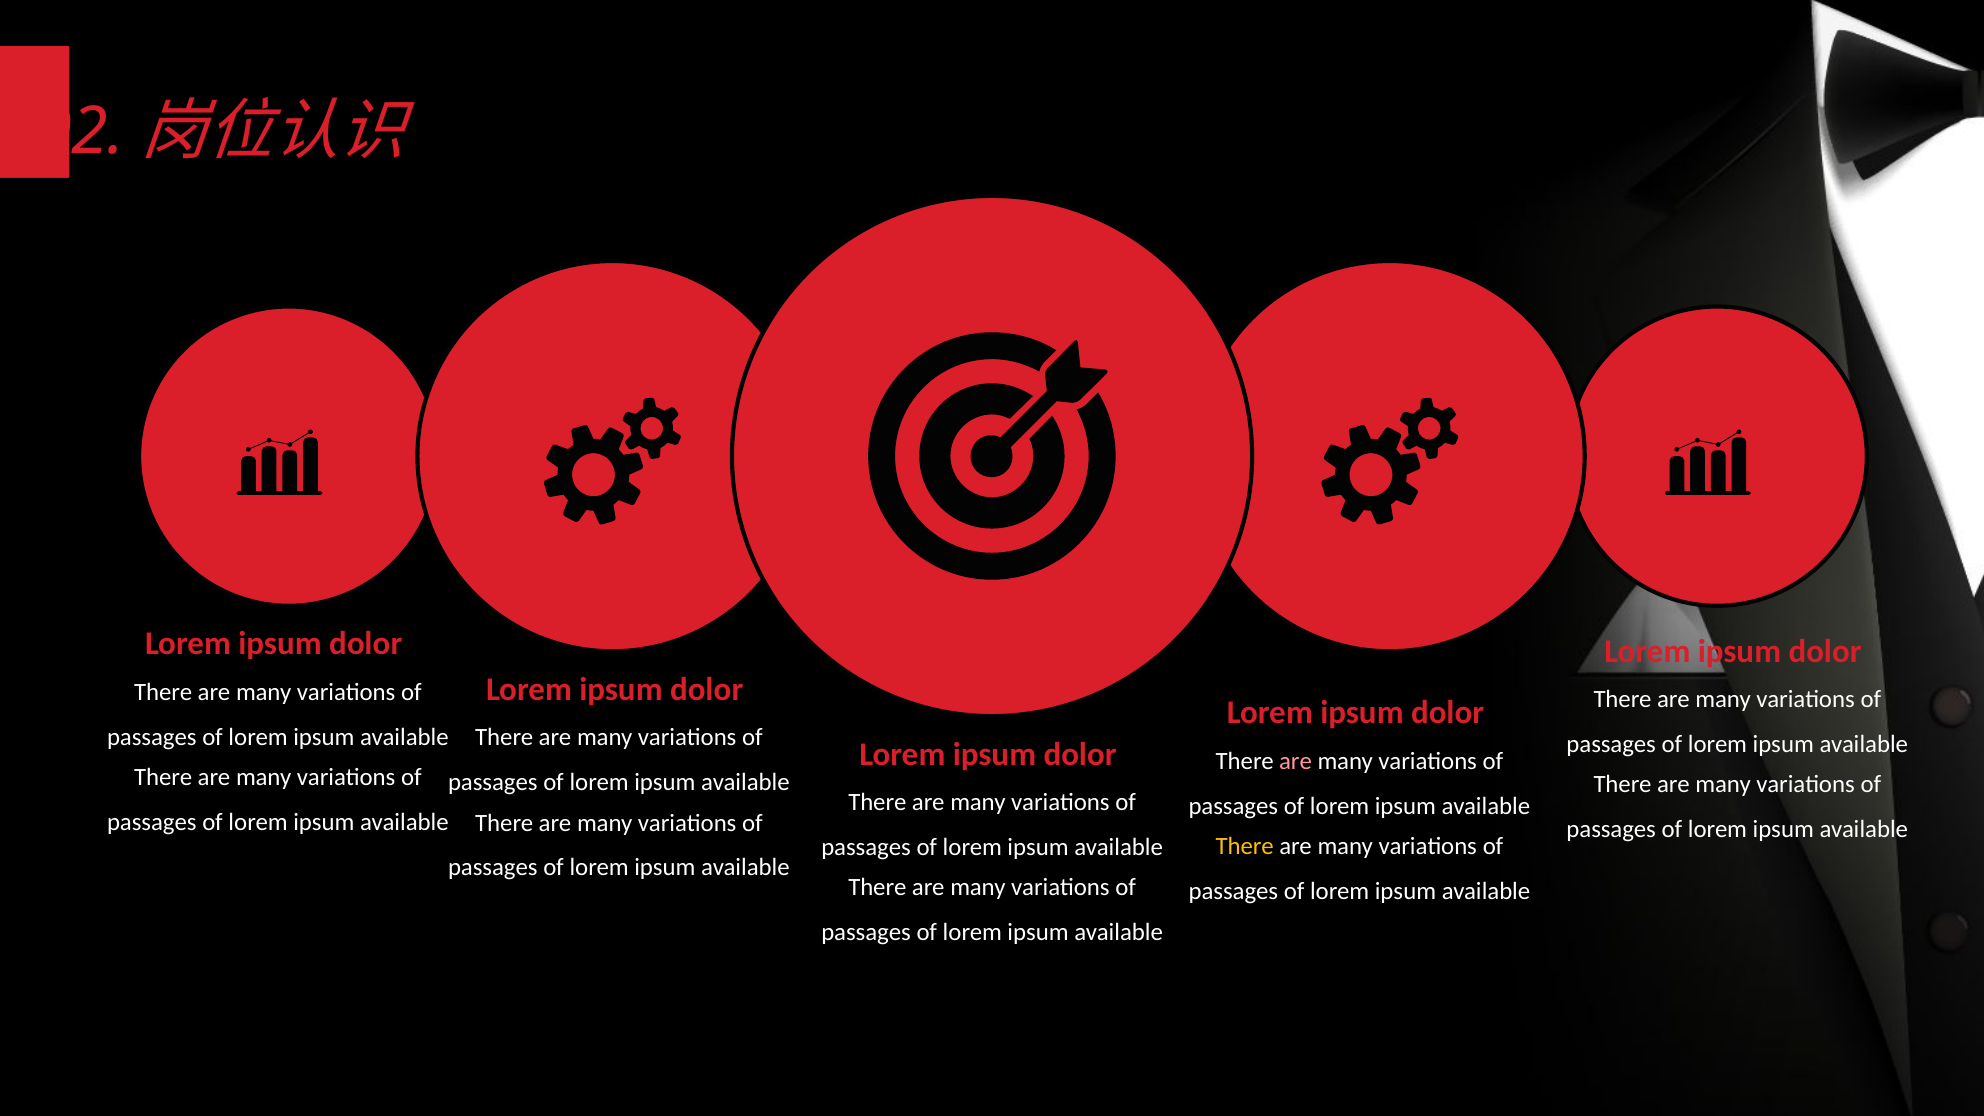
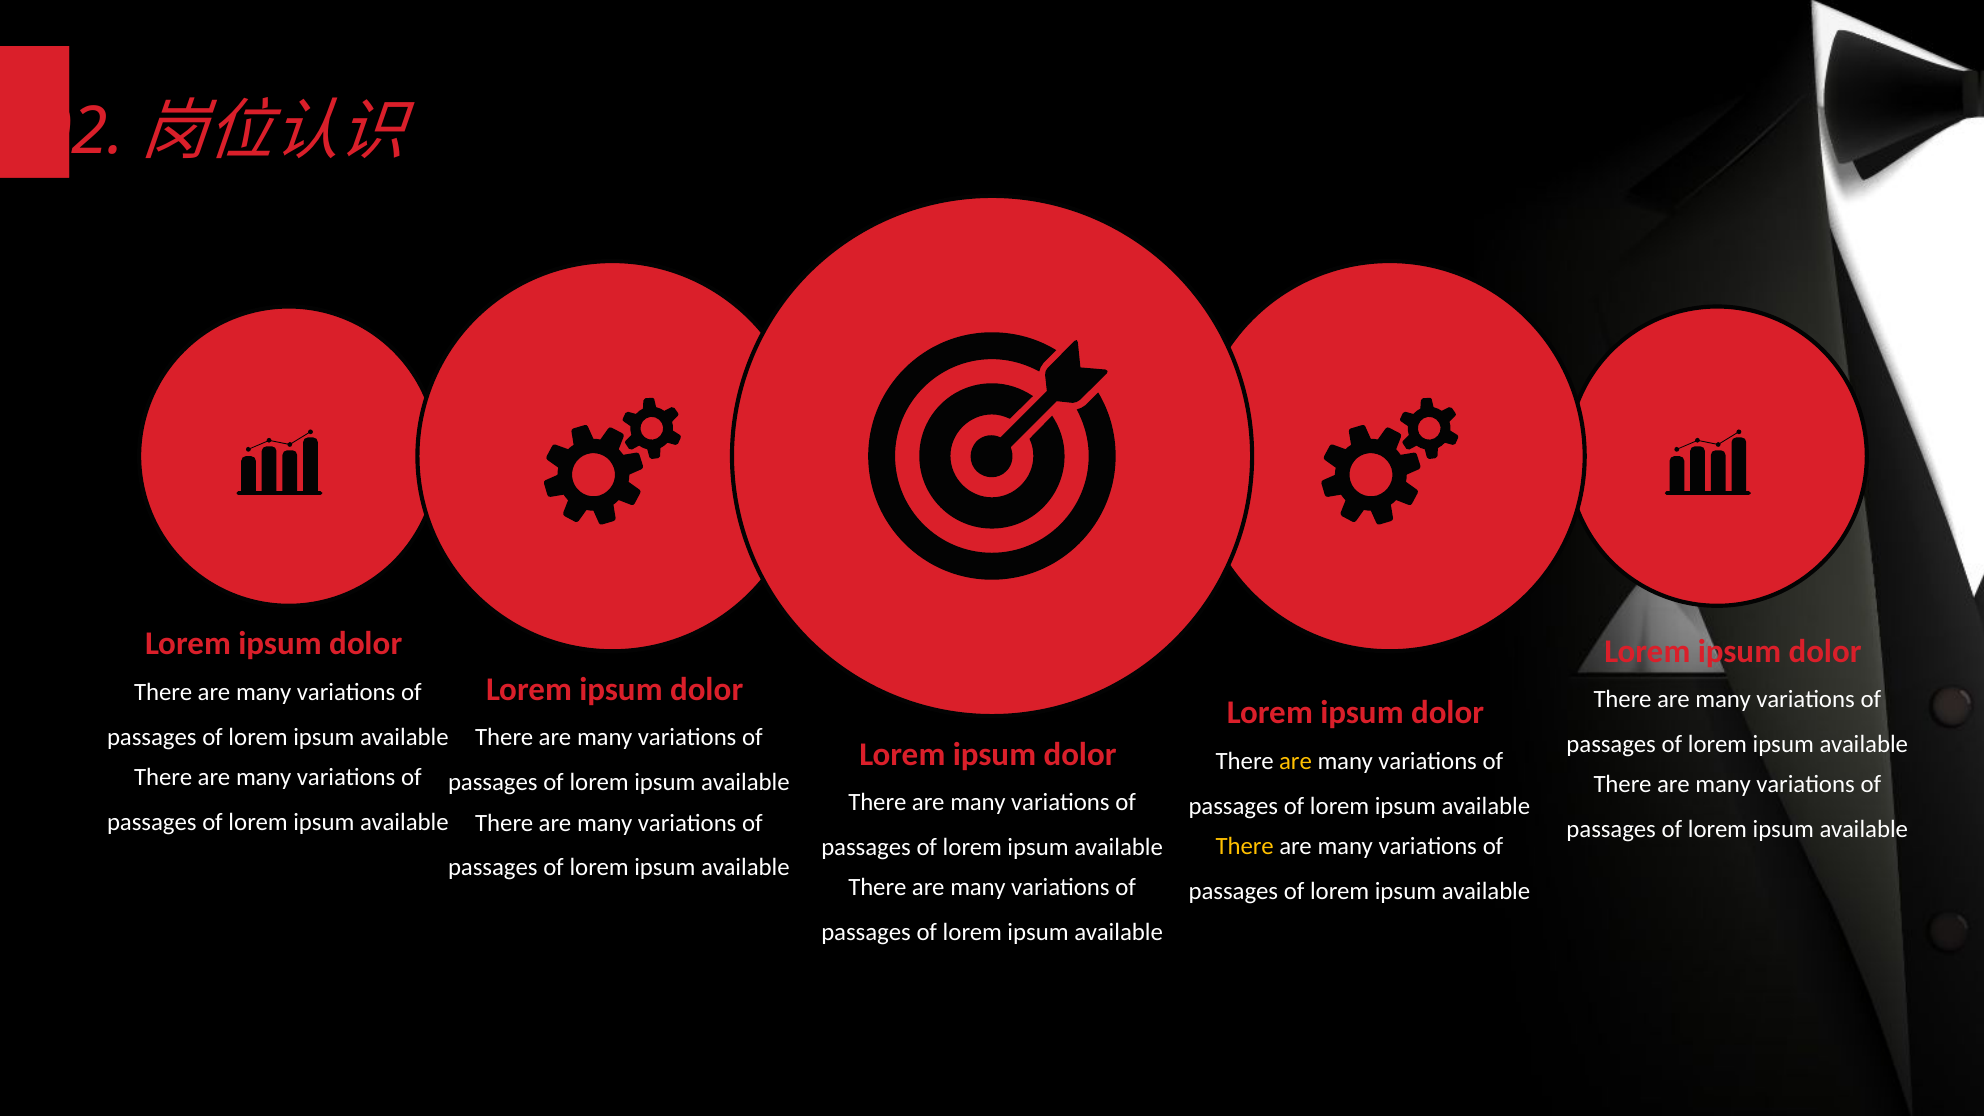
are at (1296, 761) colour: pink -> yellow
